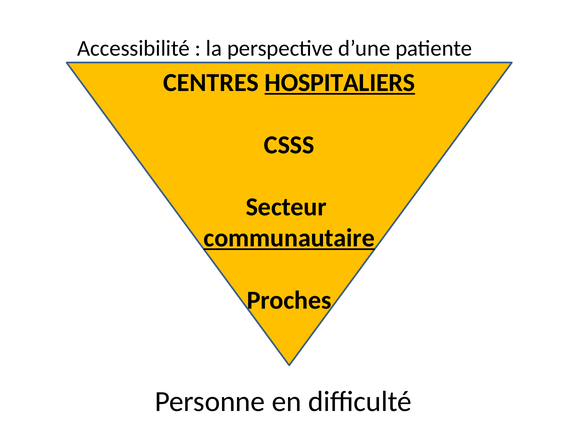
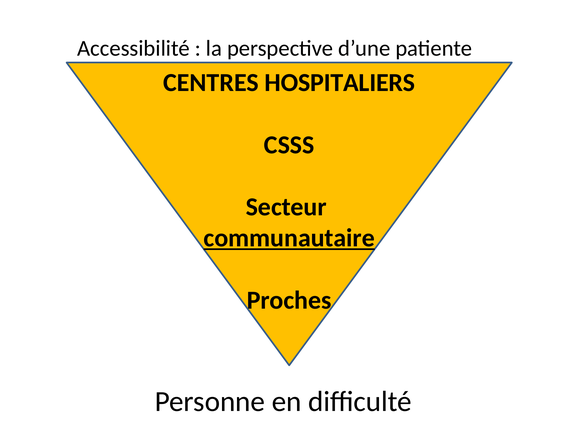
HOSPITALIERS underline: present -> none
